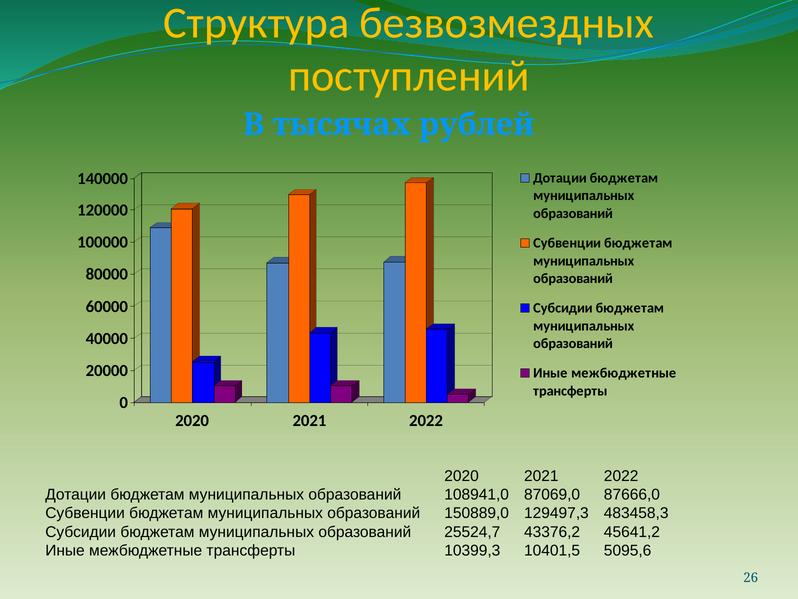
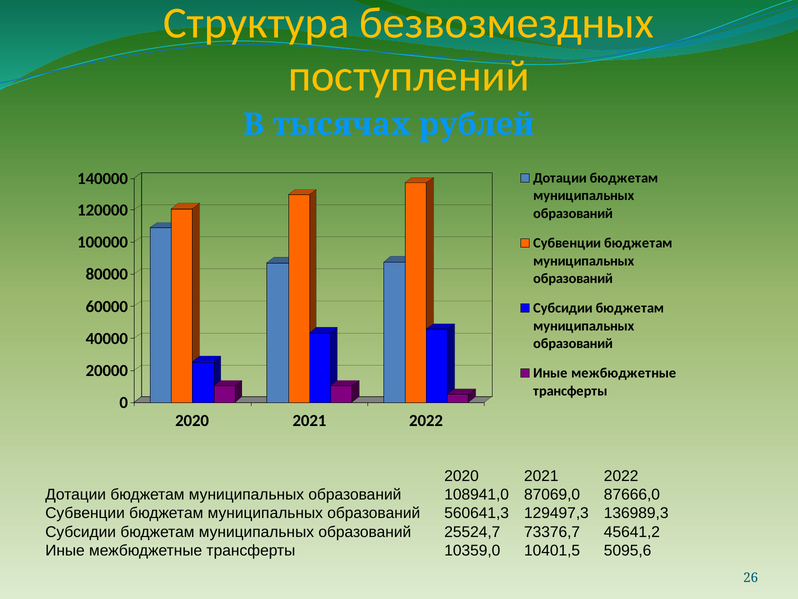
150889,0: 150889,0 -> 560641,3
483458,3: 483458,3 -> 136989,3
43376,2: 43376,2 -> 73376,7
10399,3: 10399,3 -> 10359,0
